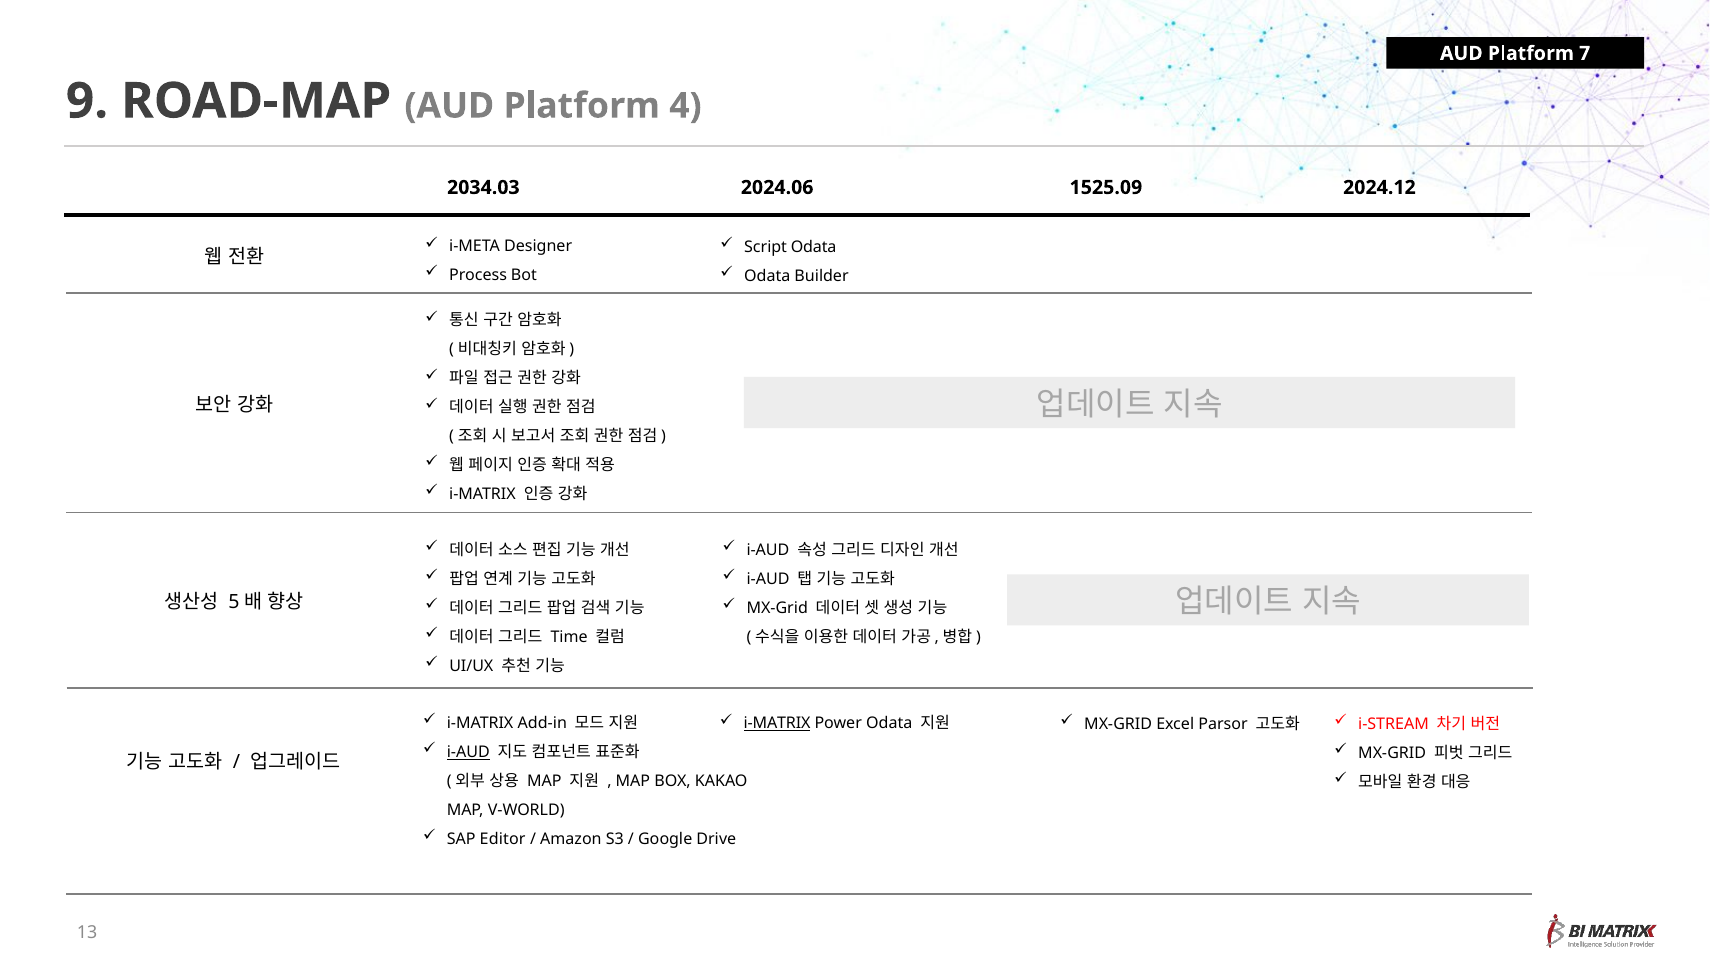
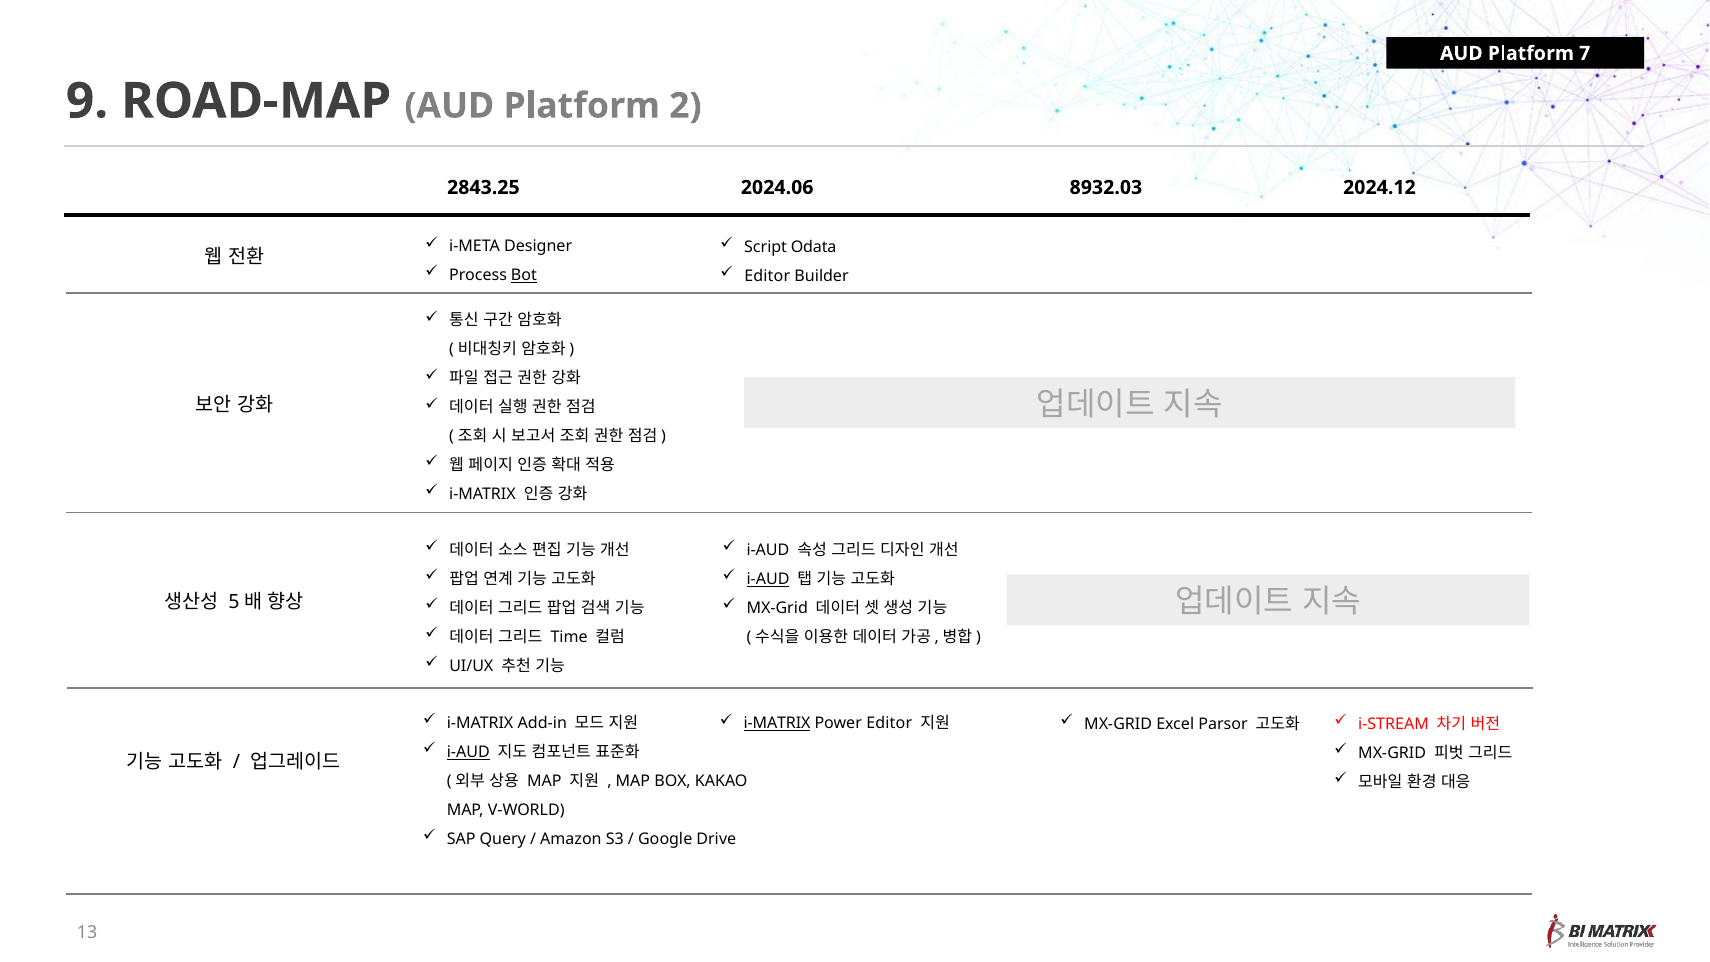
4: 4 -> 2
2034.03: 2034.03 -> 2843.25
1525.09: 1525.09 -> 8932.03
Bot underline: none -> present
Odata at (767, 276): Odata -> Editor
i-AUD at (768, 579) underline: none -> present
Power Odata: Odata -> Editor
Editor: Editor -> Query
